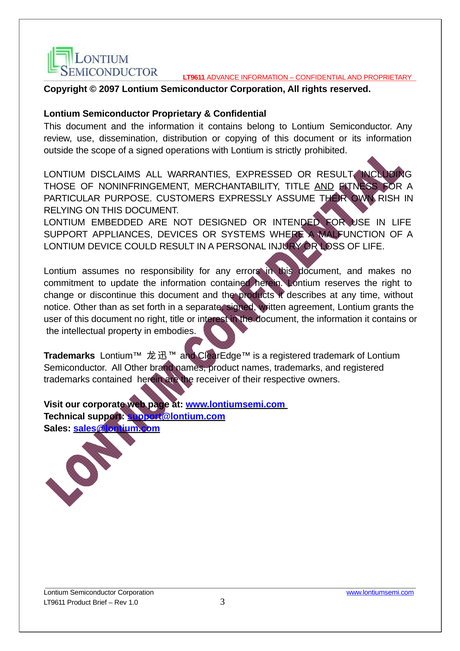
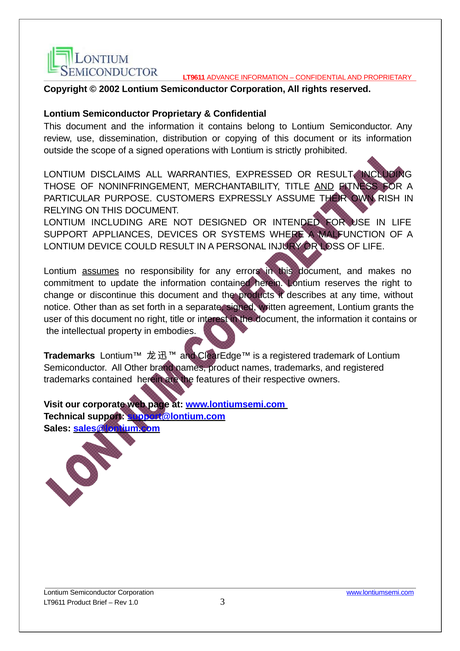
2097: 2097 -> 2002
LONTIUM EMBEDDED: EMBEDDED -> INCLUDING
assumes underline: none -> present
receiver: receiver -> features
